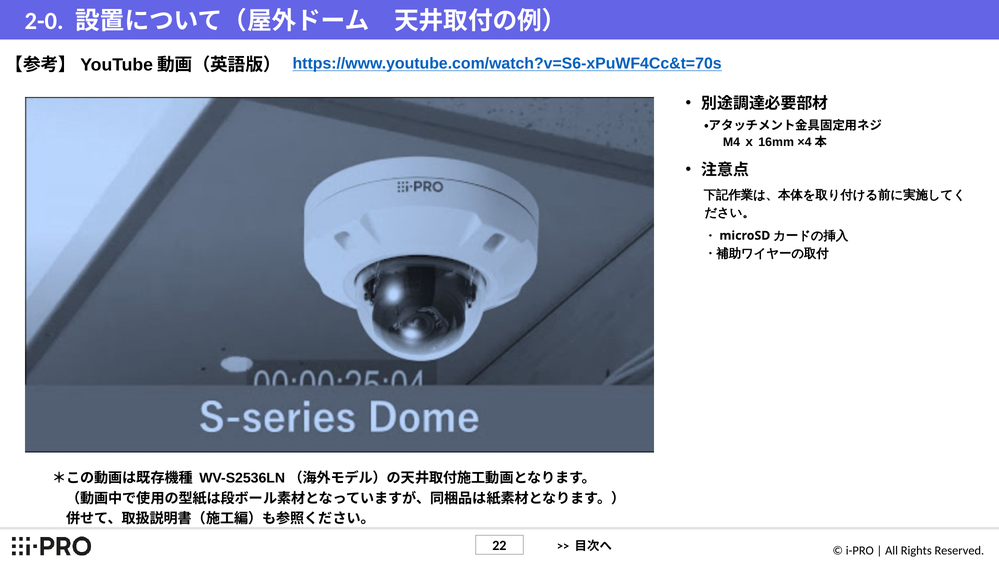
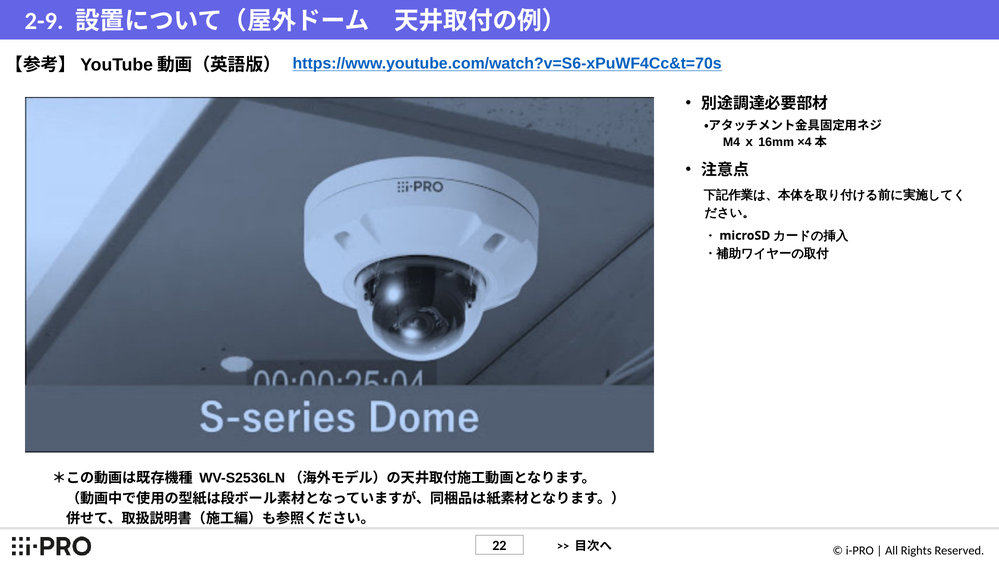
2-0: 2-0 -> 2-9
